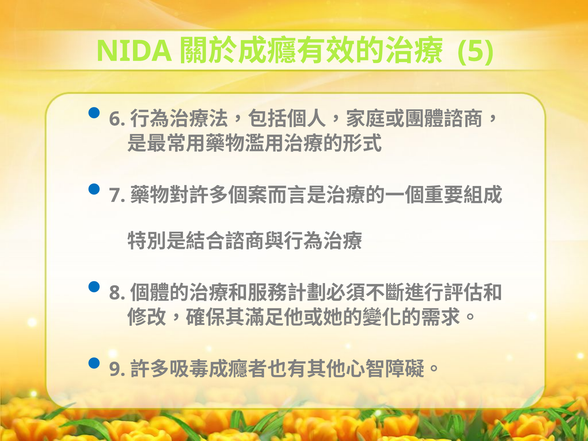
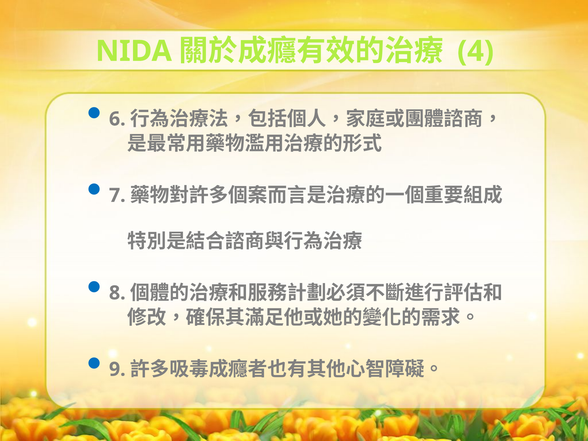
5: 5 -> 4
